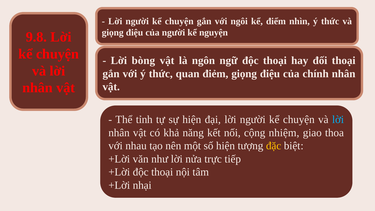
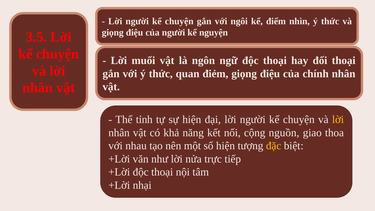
9.8: 9.8 -> 3.5
bòng: bòng -> muối
lời at (338, 120) colour: light blue -> yellow
nhiệm: nhiệm -> nguồn
